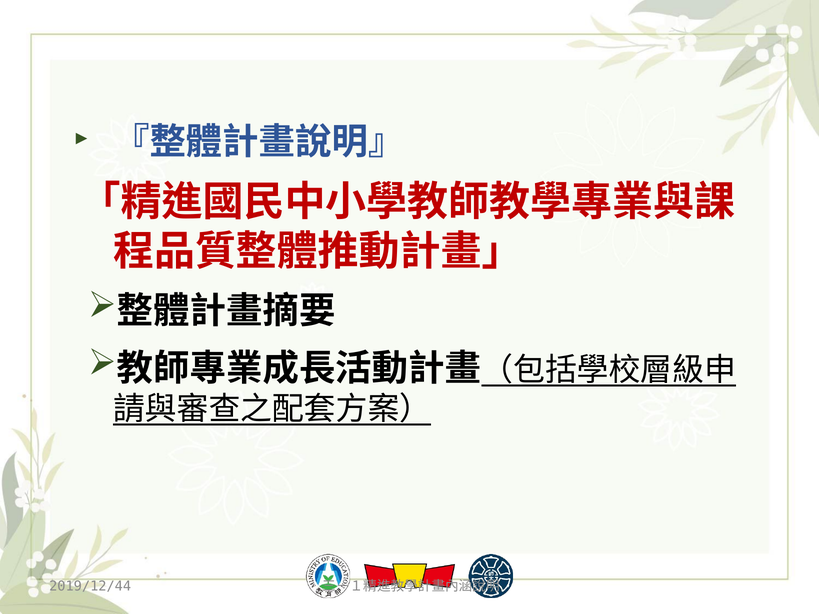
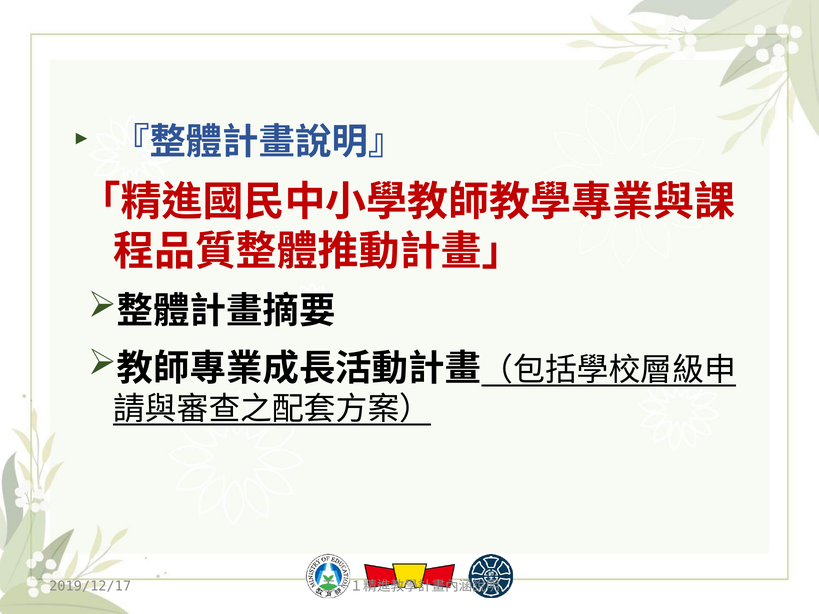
2019/12/44: 2019/12/44 -> 2019/12/17
